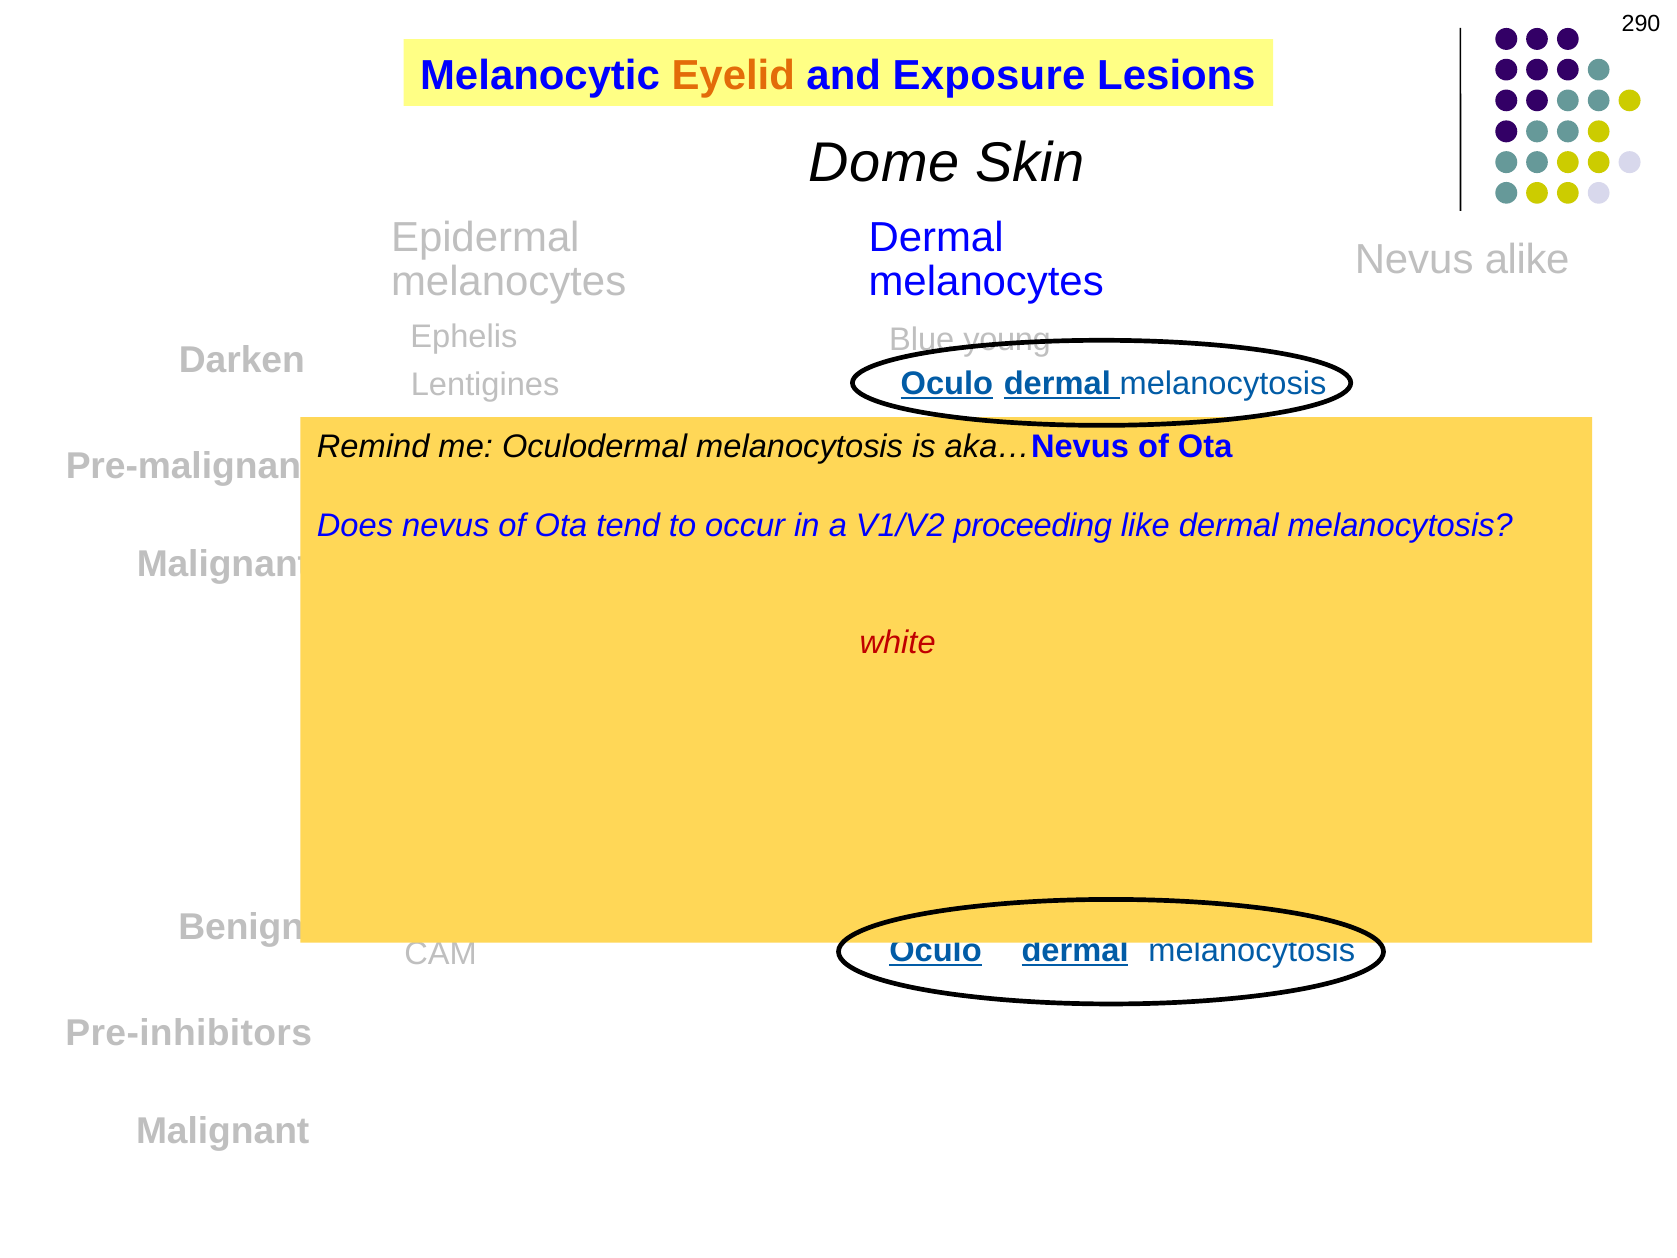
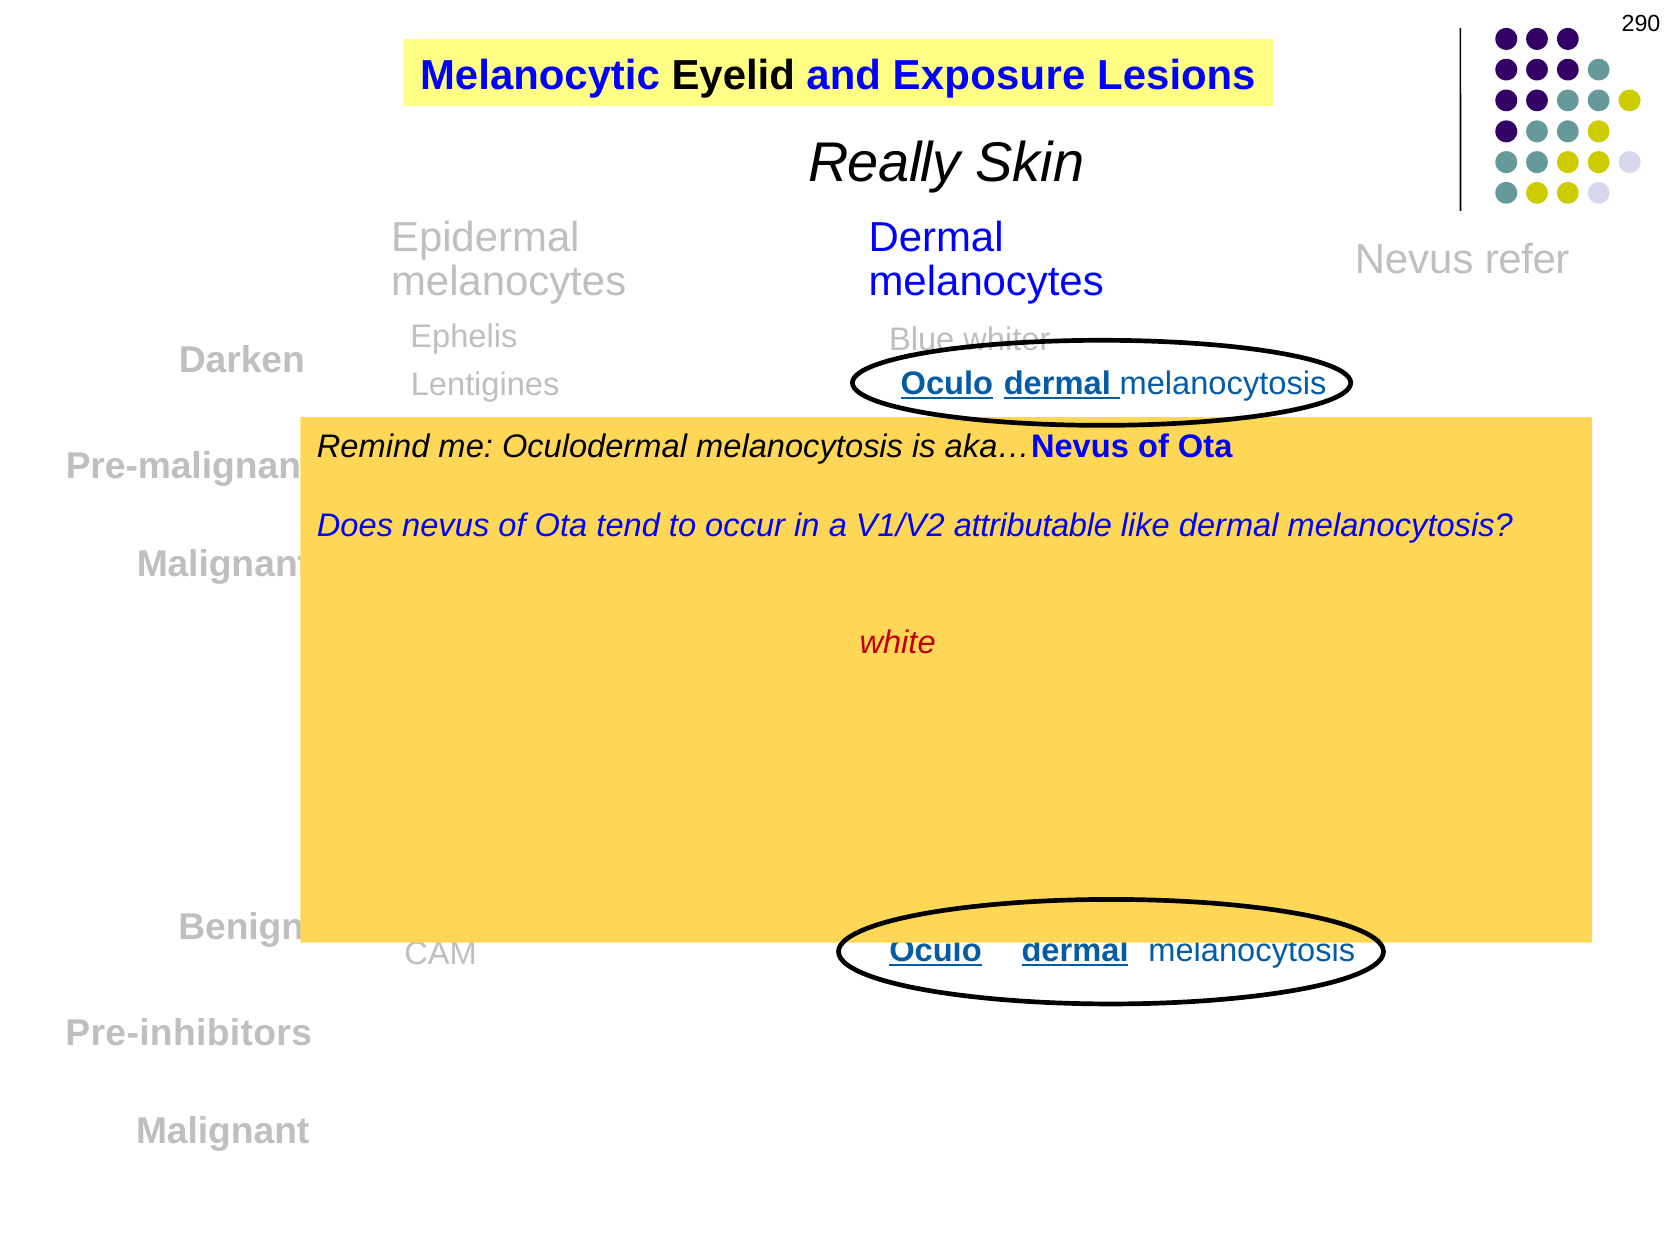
Eyelid colour: orange -> black
Dome: Dome -> Really
alike: alike -> refer
young: young -> whiter
proceeding: proceeding -> attributable
